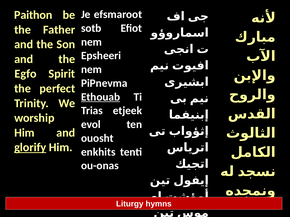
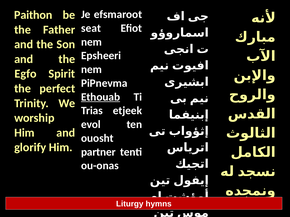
sotb: sotb -> seat
glorify underline: present -> none
enkhits: enkhits -> partner
